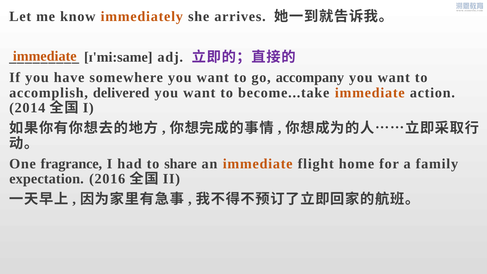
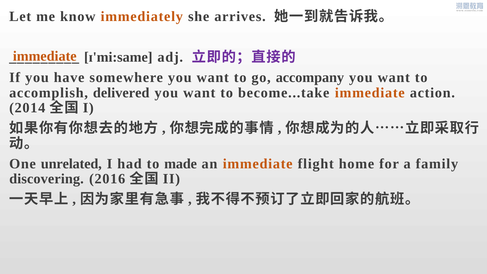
fragrance: fragrance -> unrelated
share: share -> made
expectation: expectation -> discovering
